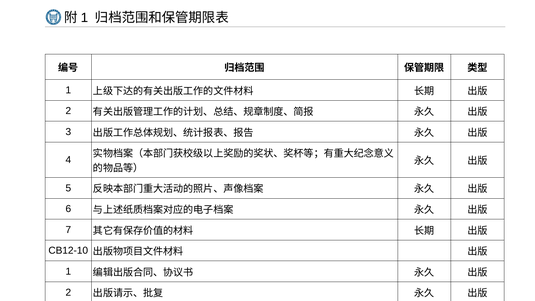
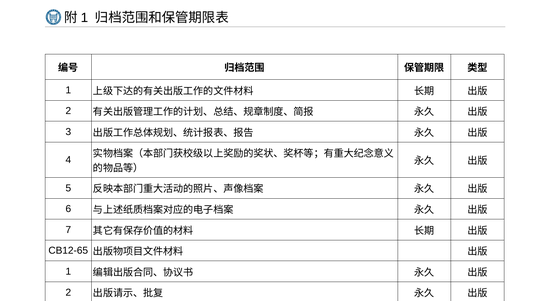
CB12-10: CB12-10 -> CB12-65
